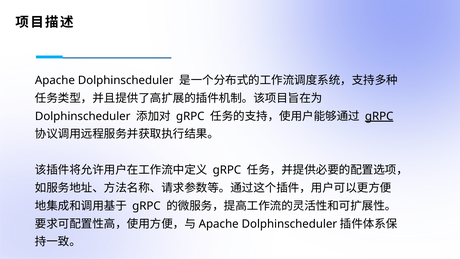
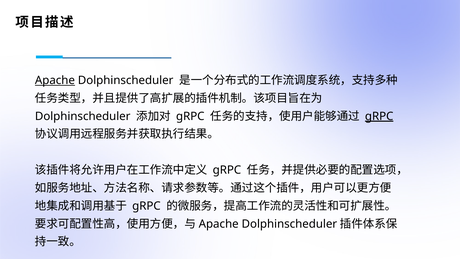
Apache at (55, 80) underline: none -> present
